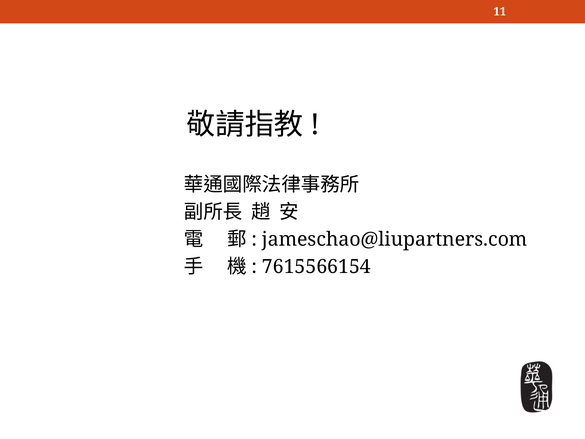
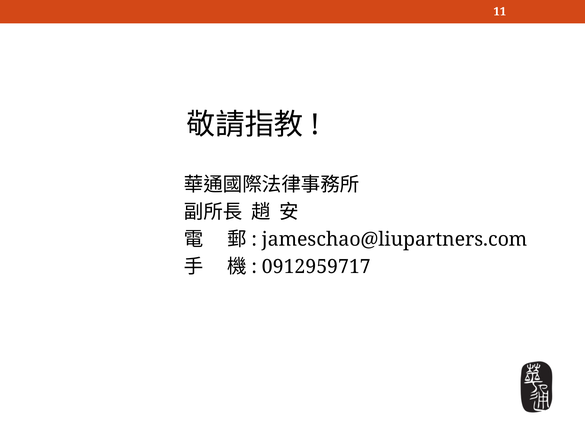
7615566154: 7615566154 -> 0912959717
